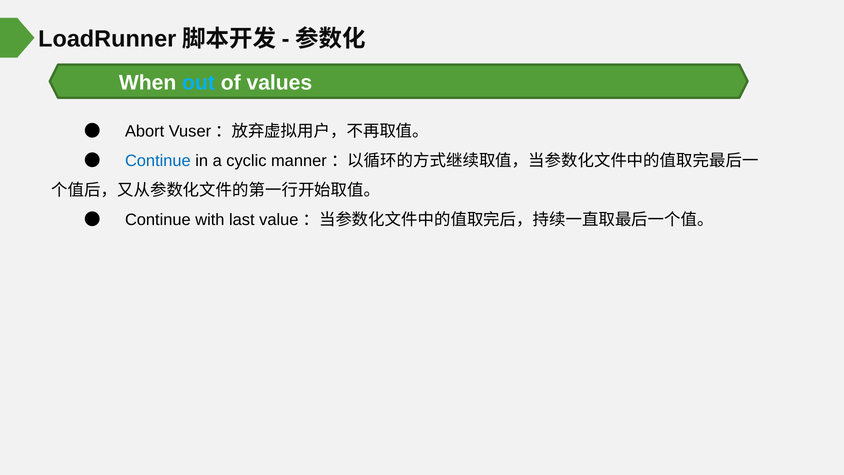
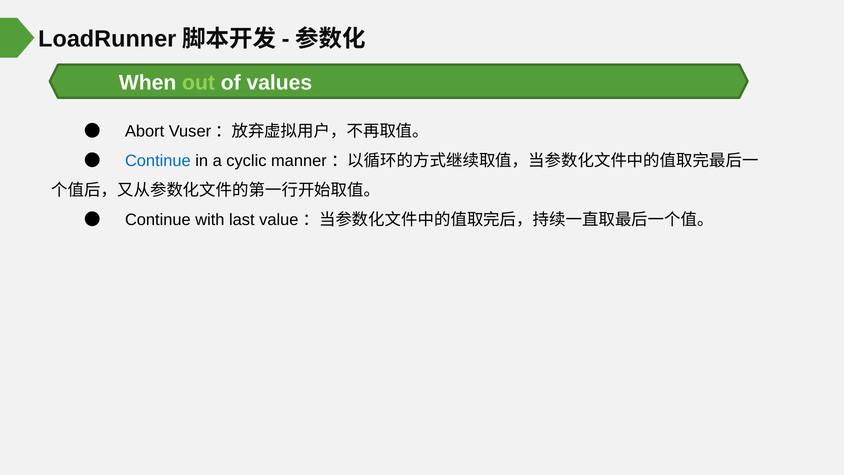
out colour: light blue -> light green
